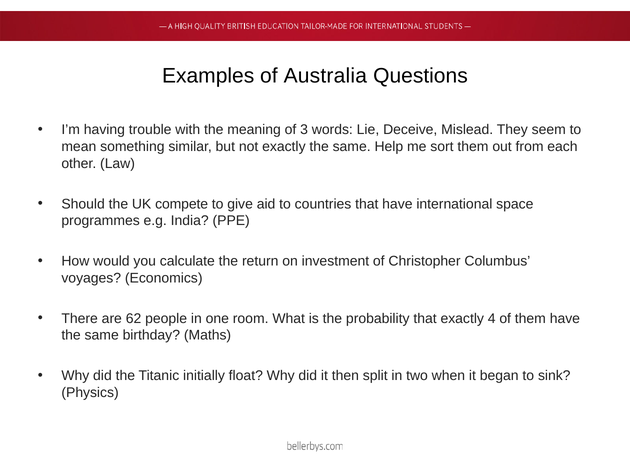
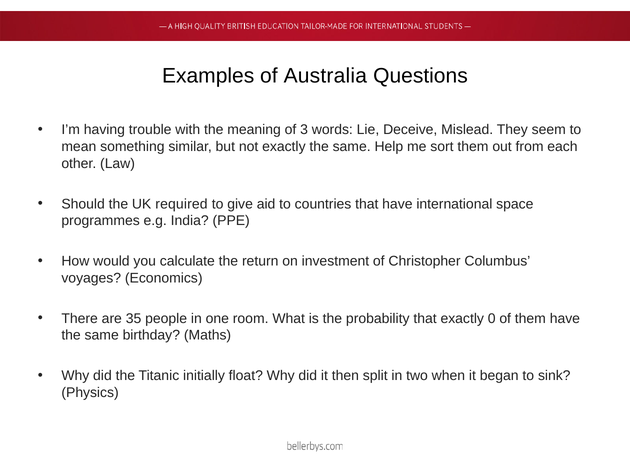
compete: compete -> required
62: 62 -> 35
4: 4 -> 0
